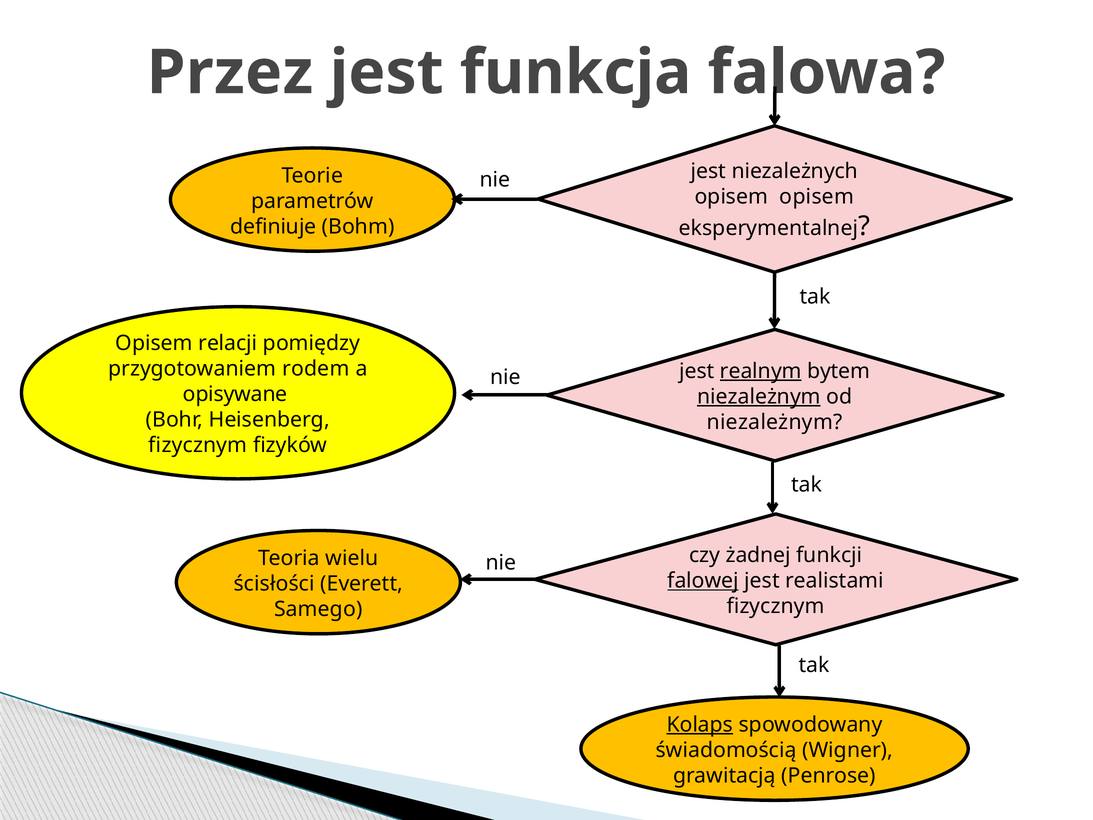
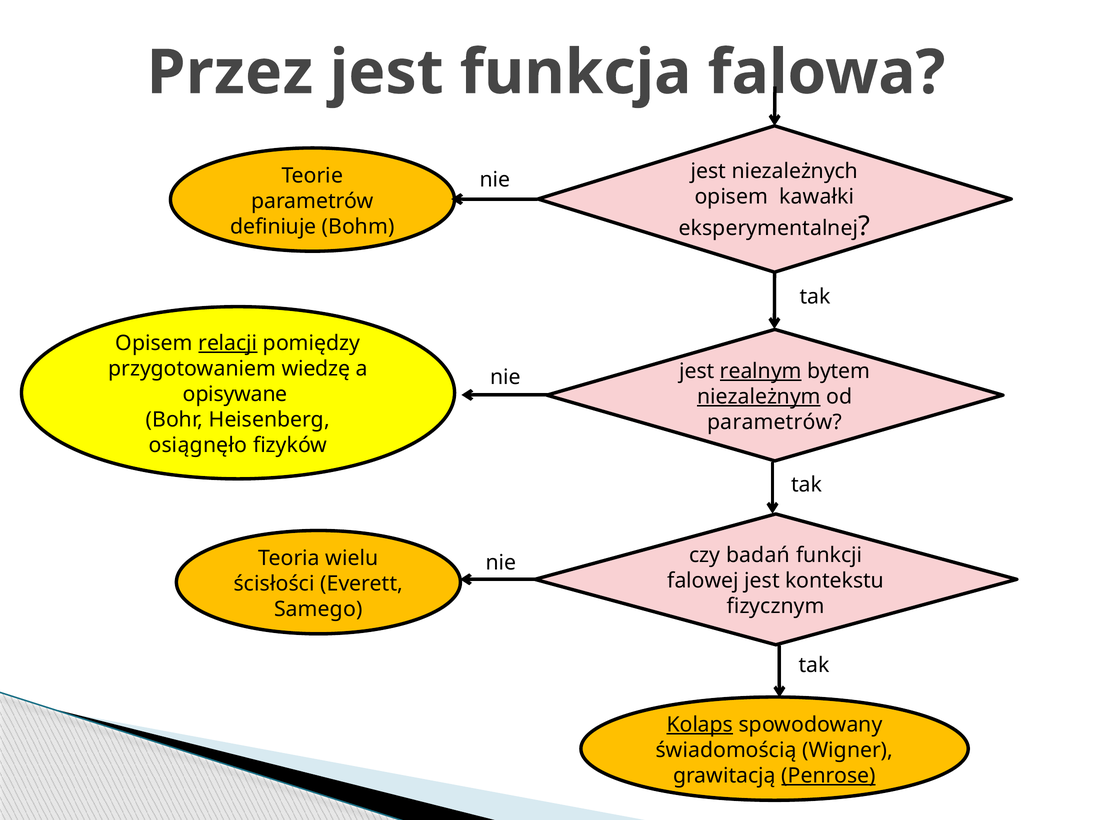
opisem opisem: opisem -> kawałki
relacji underline: none -> present
rodem: rodem -> wiedzę
niezależnym at (775, 422): niezależnym -> parametrów
fizycznym at (198, 445): fizycznym -> osiągnęło
żadnej: żadnej -> badań
falowej underline: present -> none
realistami: realistami -> kontekstu
Penrose underline: none -> present
